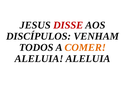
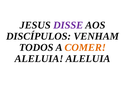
DISSE colour: red -> purple
